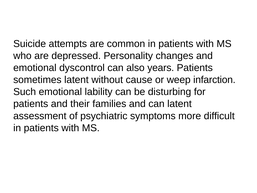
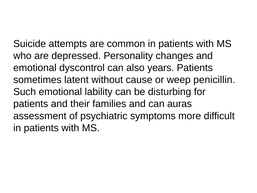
infarction: infarction -> penicillin
can latent: latent -> auras
